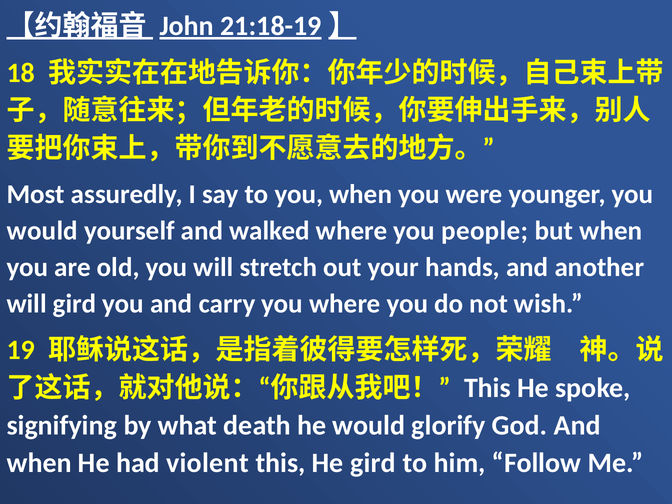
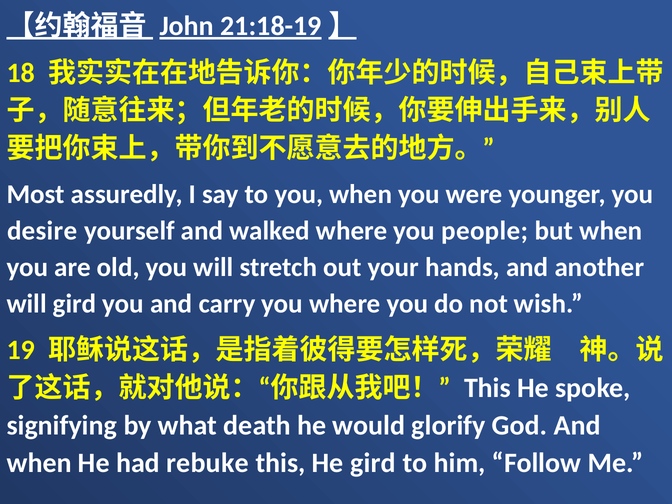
would at (42, 231): would -> desire
violent: violent -> rebuke
